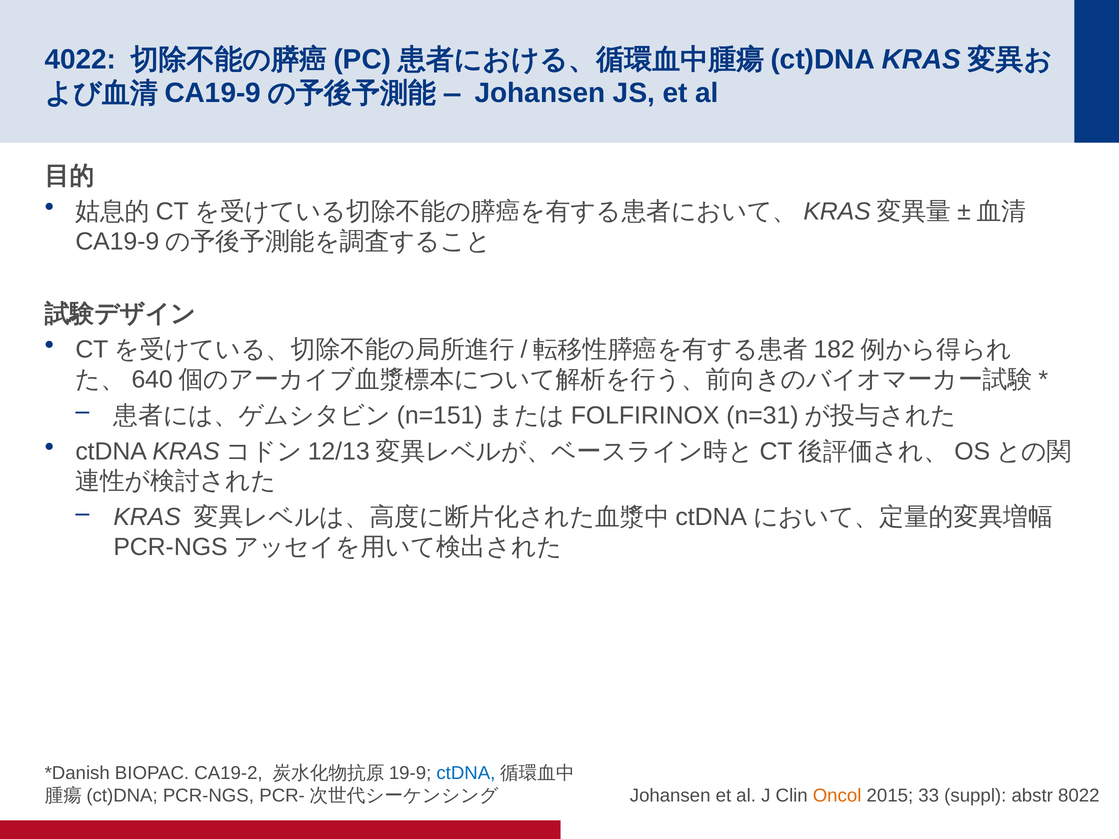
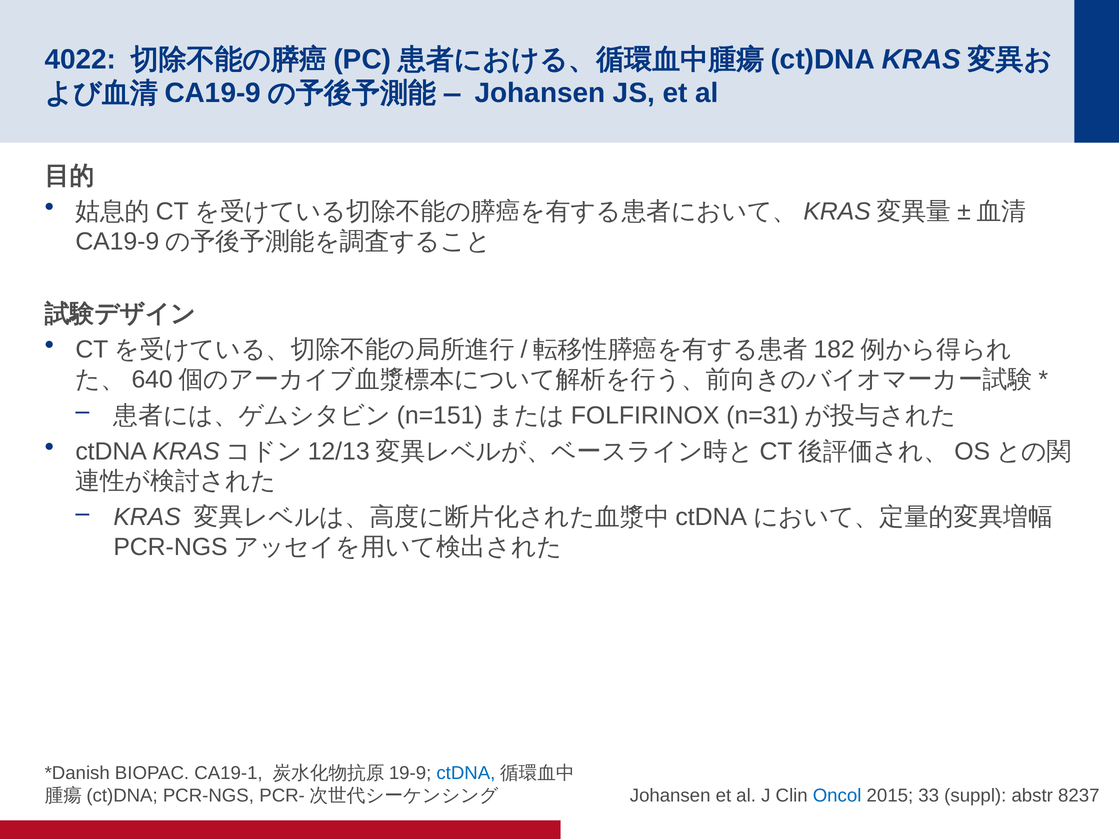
CA19-2: CA19-2 -> CA19-1
Oncol colour: orange -> blue
8022: 8022 -> 8237
